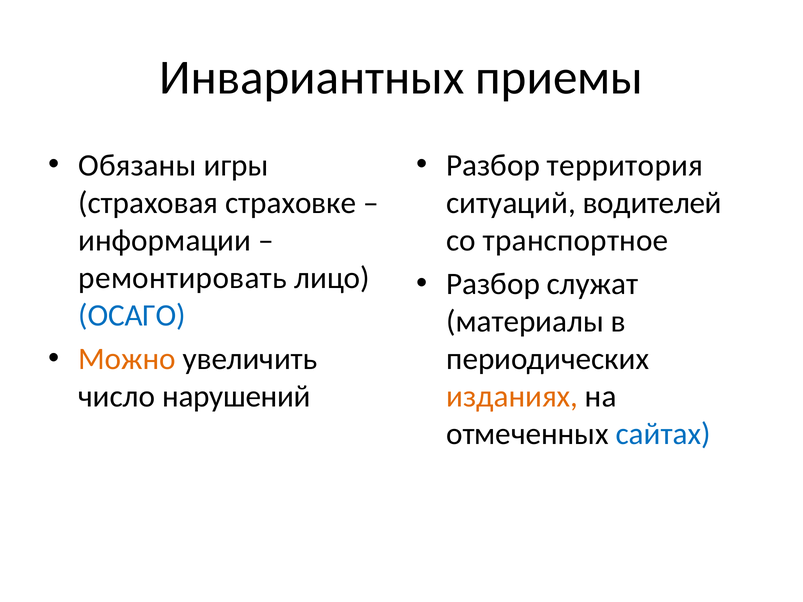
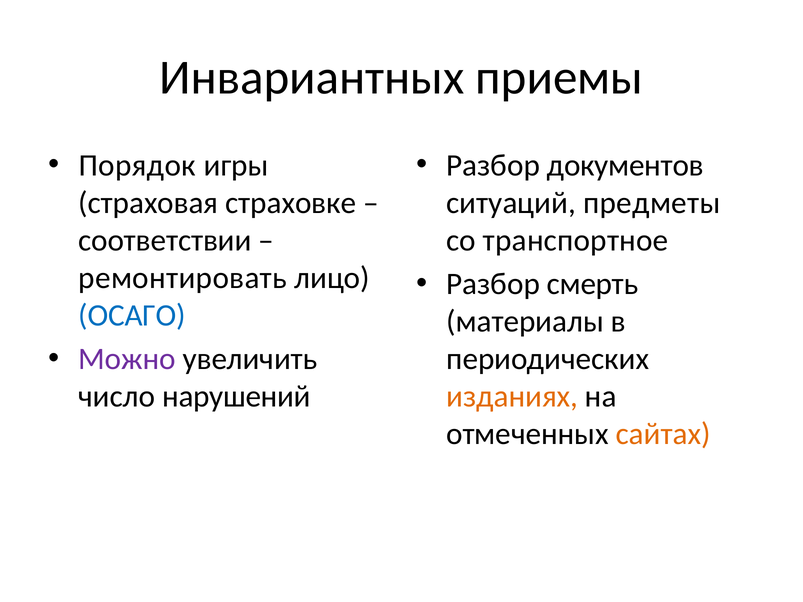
Обязаны: Обязаны -> Порядок
территория: территория -> документов
водителей: водителей -> предметы
информации: информации -> соответствии
служат: служат -> смерть
Можно colour: orange -> purple
сайтах colour: blue -> orange
